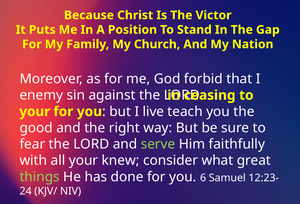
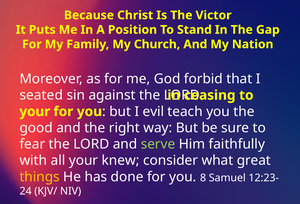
enemy: enemy -> seated
live: live -> evil
things colour: light green -> yellow
6: 6 -> 8
